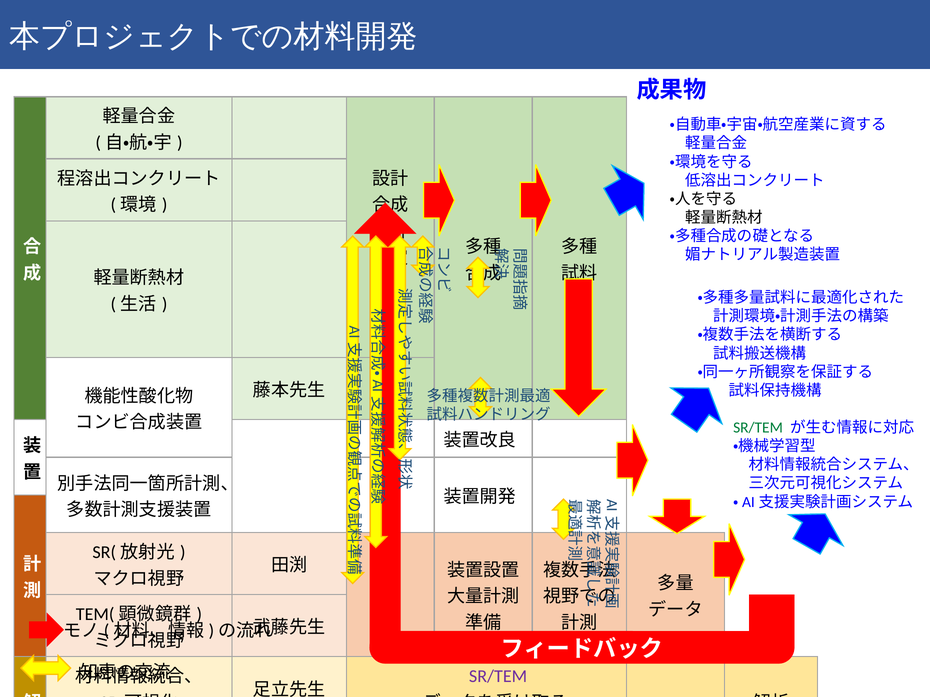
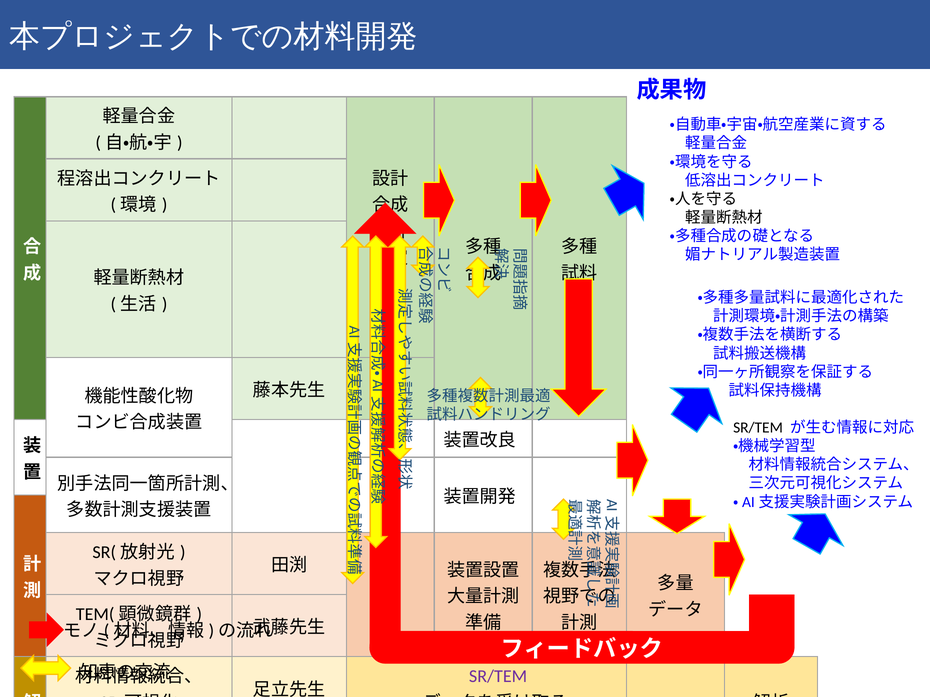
SR/TEM at (758, 428) colour: green -> black
